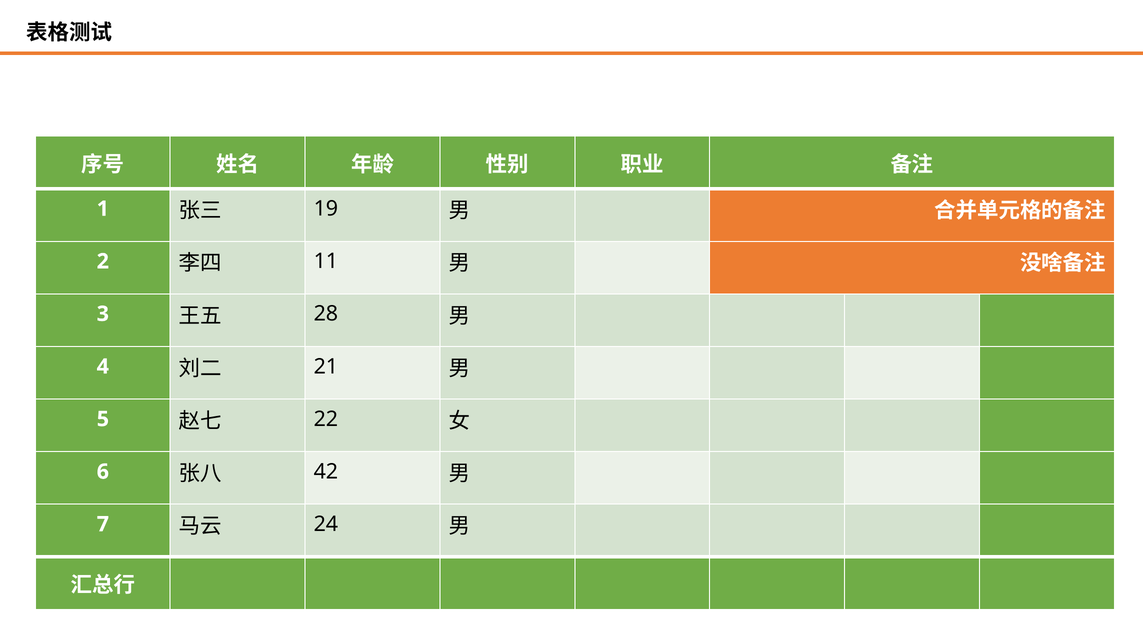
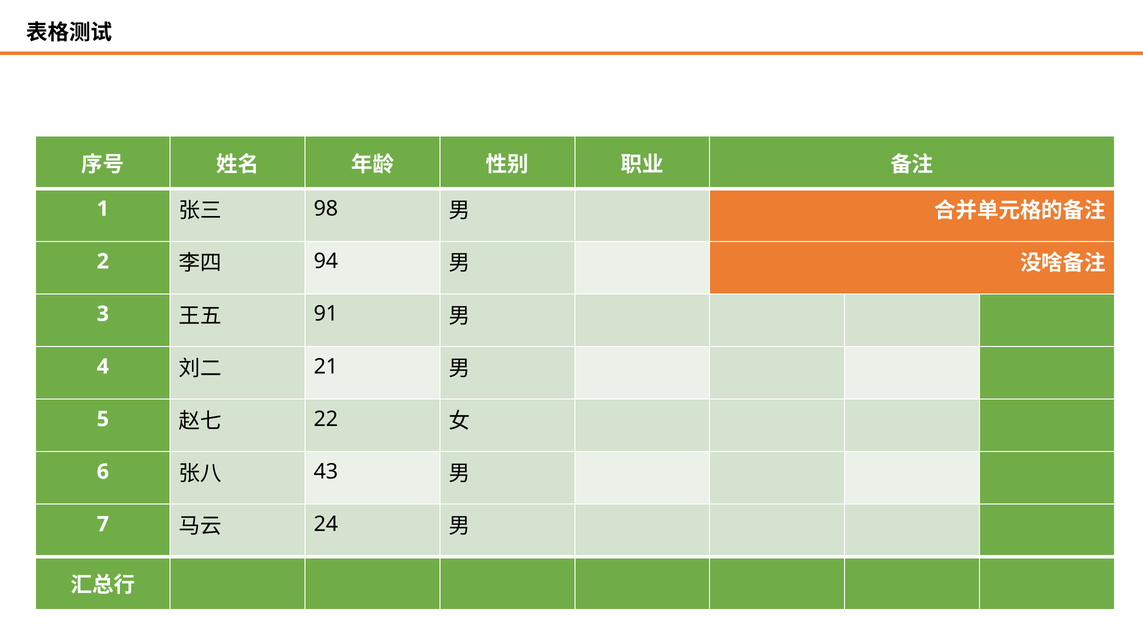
19: 19 -> 98
11: 11 -> 94
28: 28 -> 91
42: 42 -> 43
